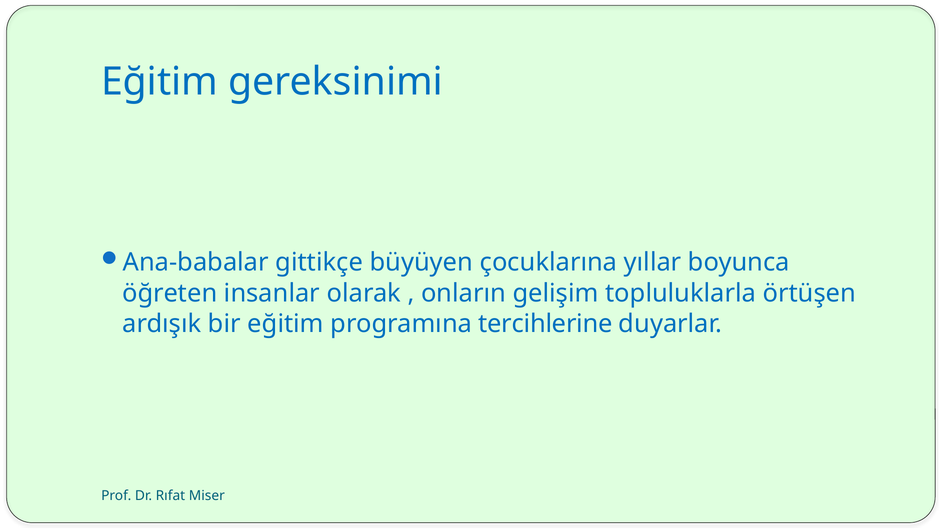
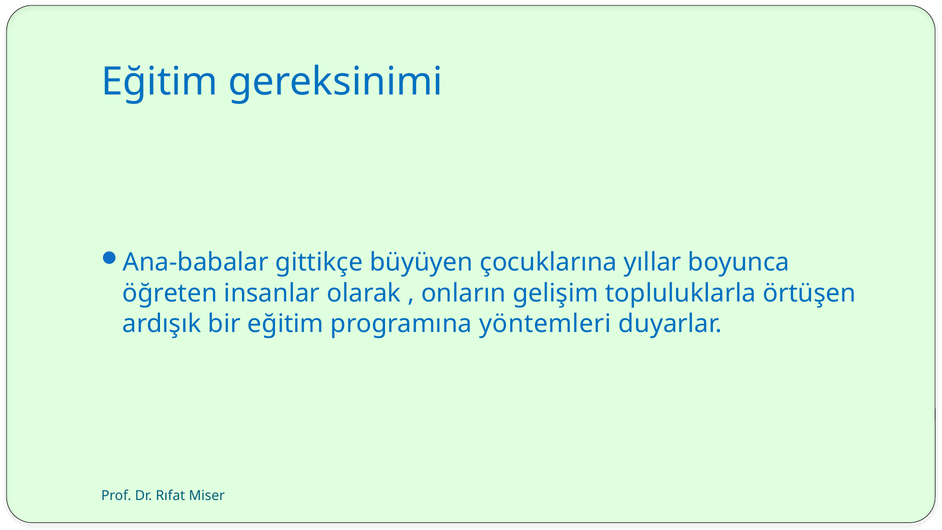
tercihlerine: tercihlerine -> yöntemleri
